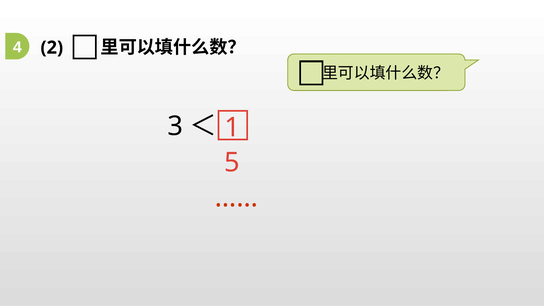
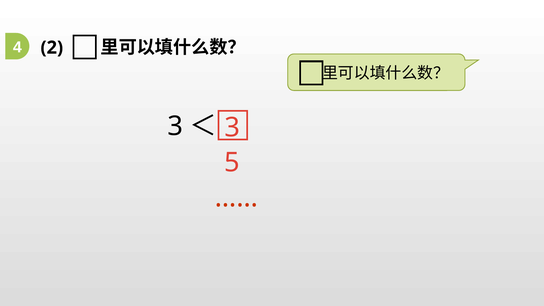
1 at (232, 128): 1 -> 3
